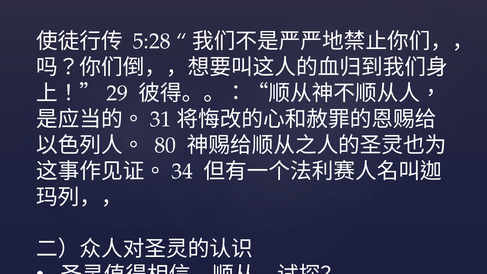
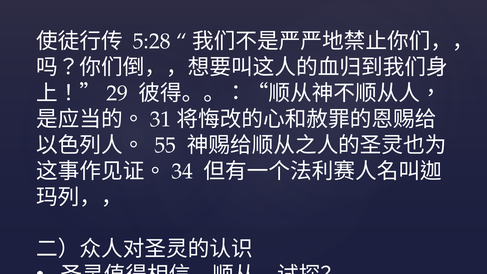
80: 80 -> 55
